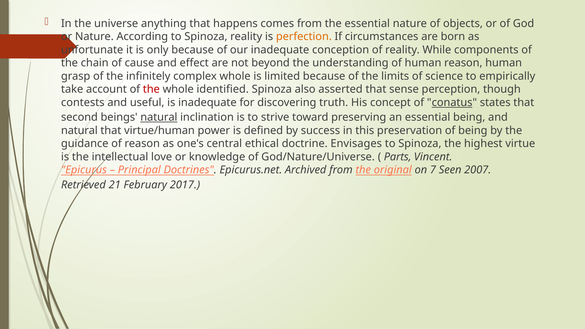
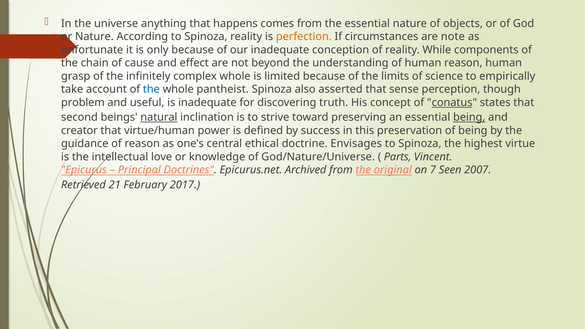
born: born -> note
the at (151, 89) colour: red -> blue
identified: identified -> pantheist
contests: contests -> problem
being at (469, 117) underline: none -> present
natural at (79, 131): natural -> creator
